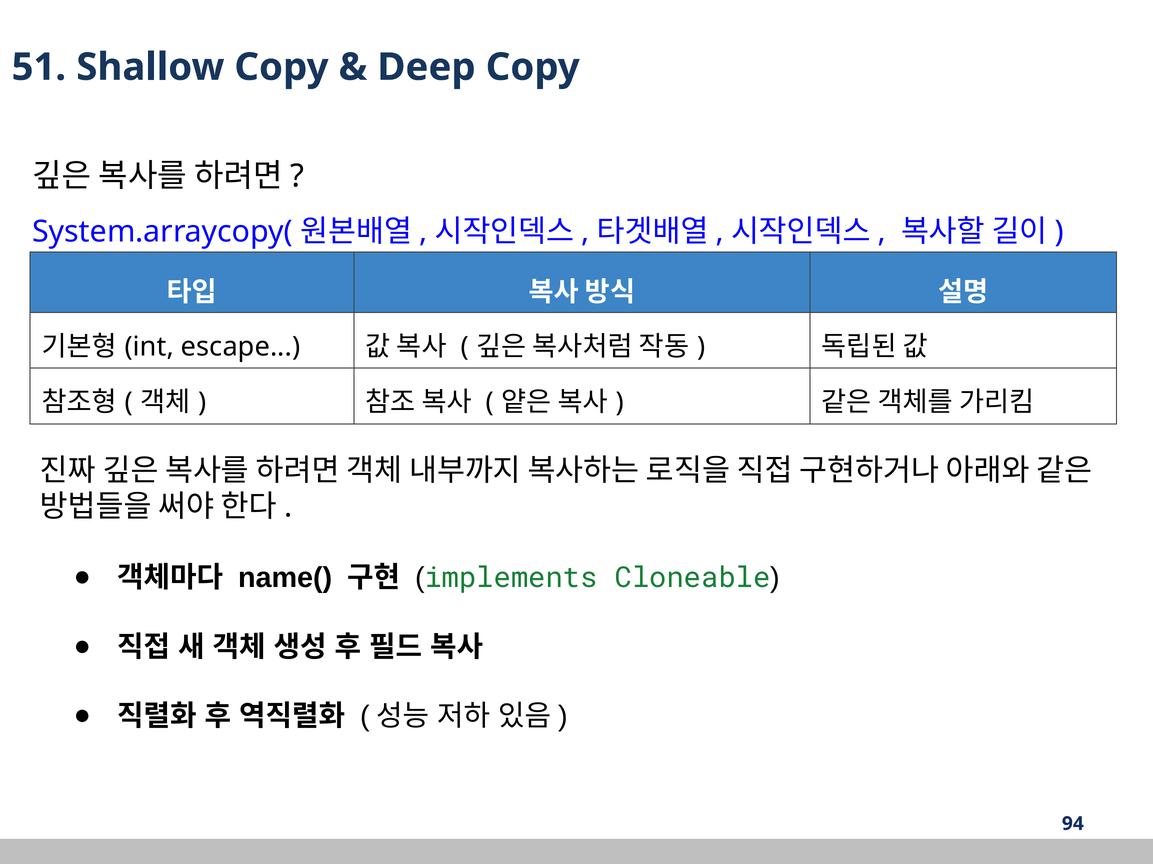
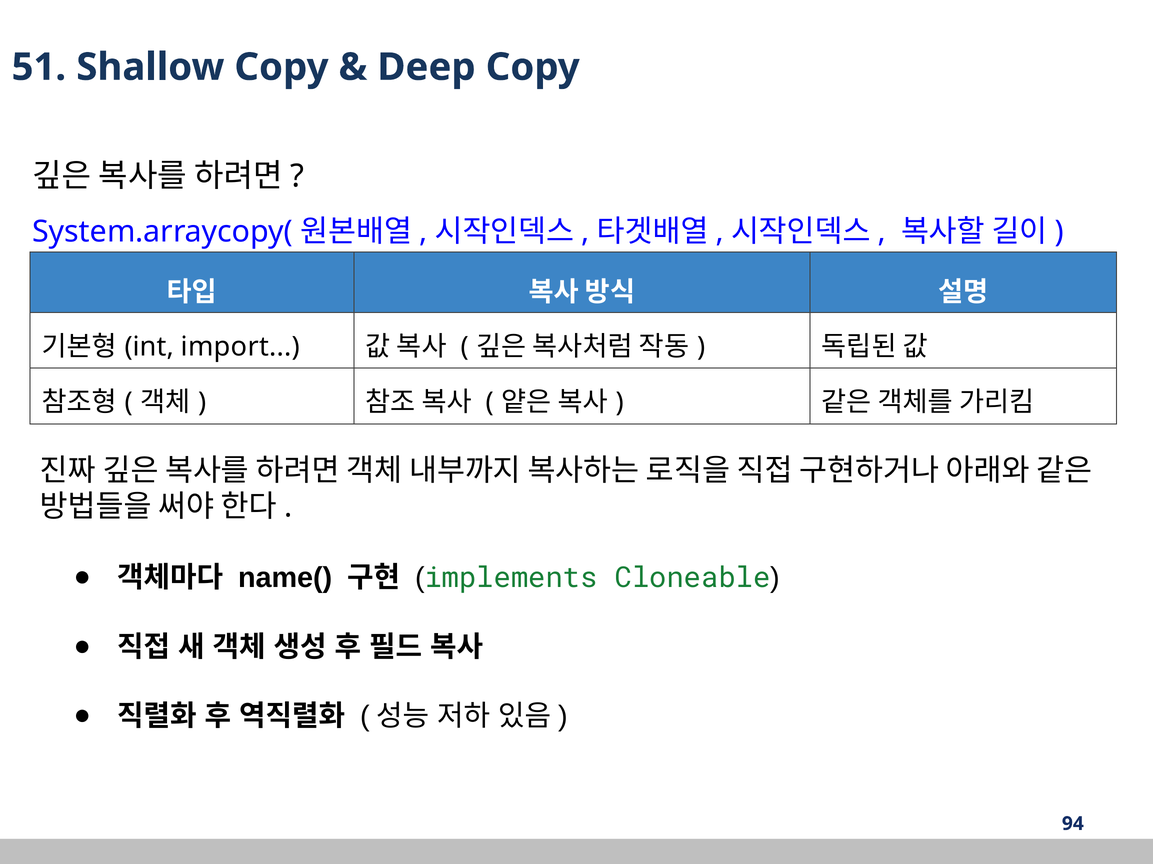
escape: escape -> import
